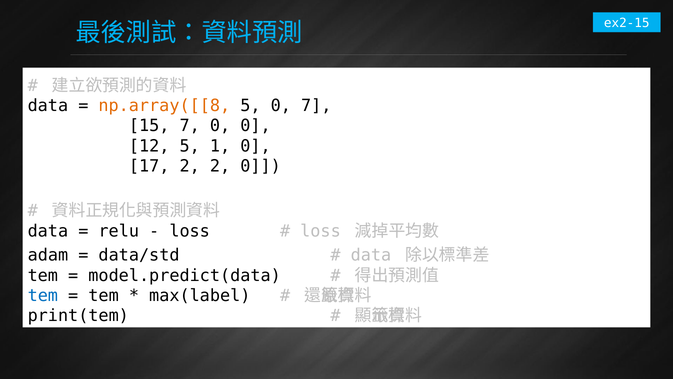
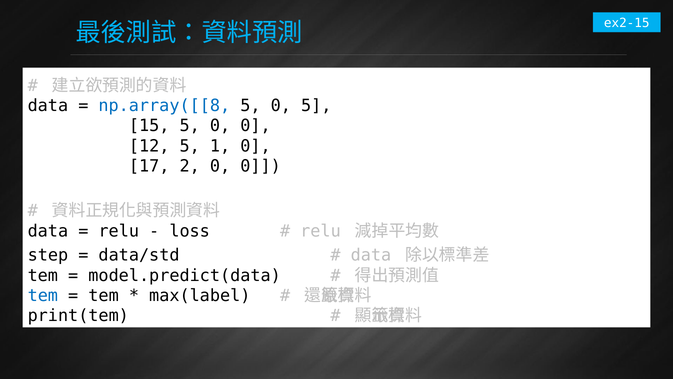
np.array([[8 colour: orange -> blue
0 7: 7 -> 5
15 7: 7 -> 5
2 2: 2 -> 0
loss at (320, 231): loss -> relu
adam: adam -> step
